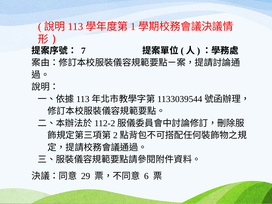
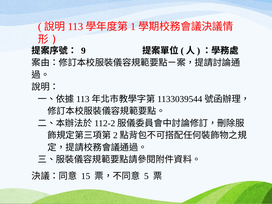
7: 7 -> 9
29: 29 -> 15
6: 6 -> 5
